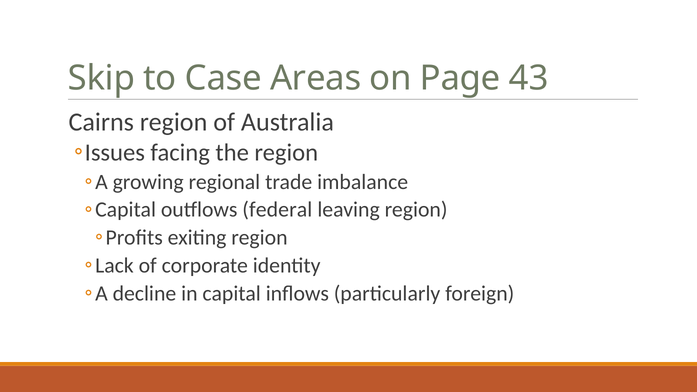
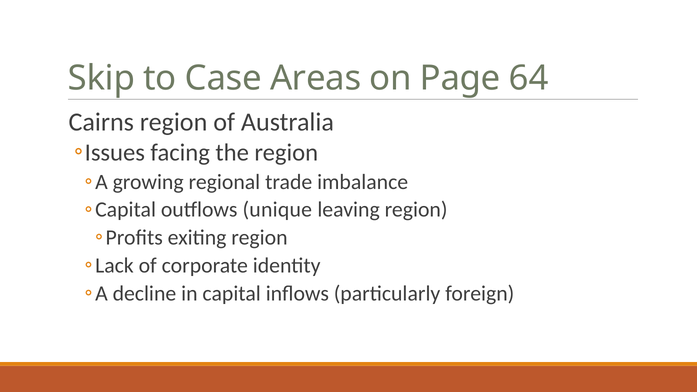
43: 43 -> 64
federal: federal -> unique
